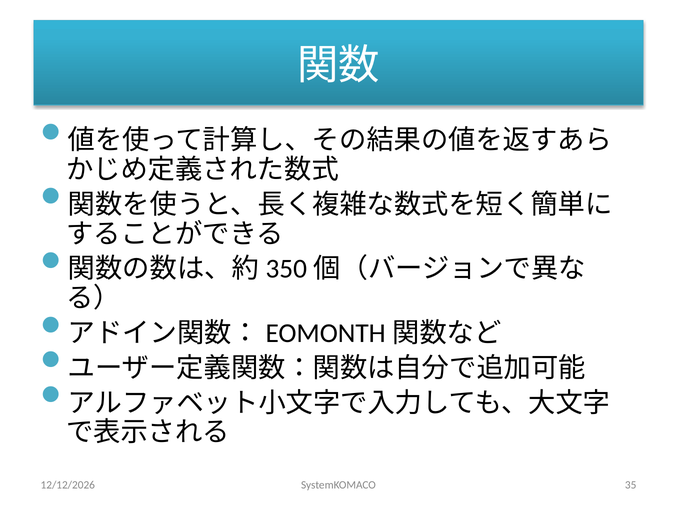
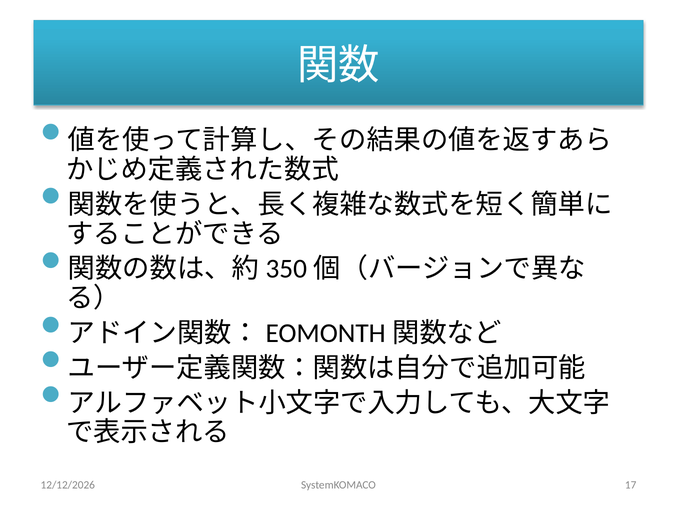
35: 35 -> 17
